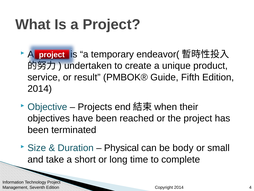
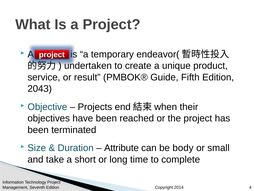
2014 at (40, 89): 2014 -> 2043
Physical: Physical -> Attribute
